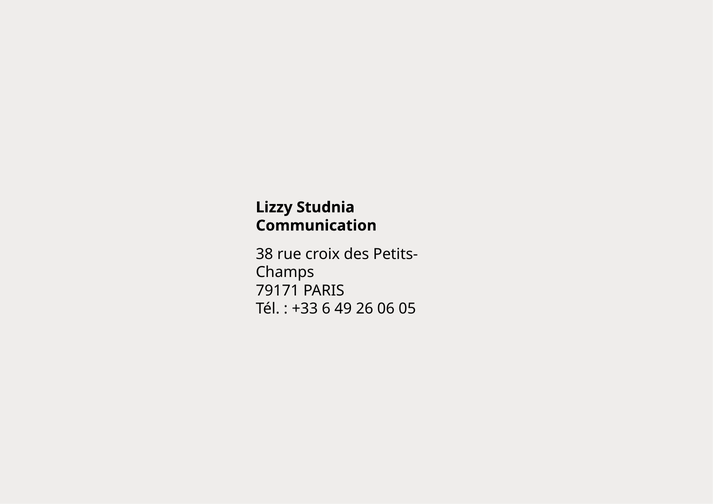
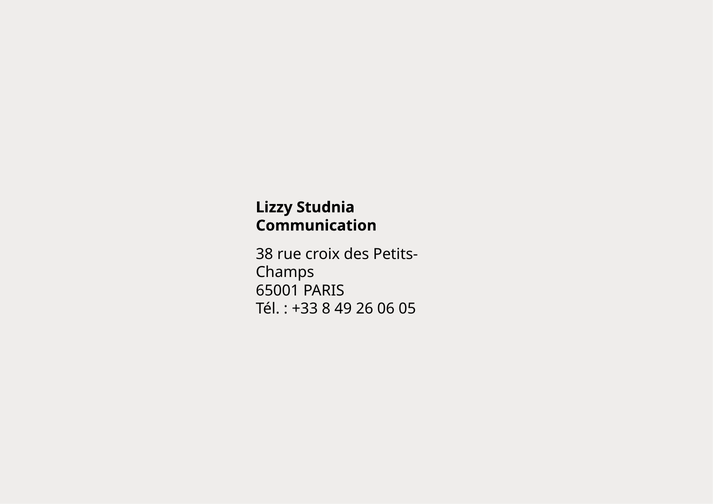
79171: 79171 -> 65001
6: 6 -> 8
